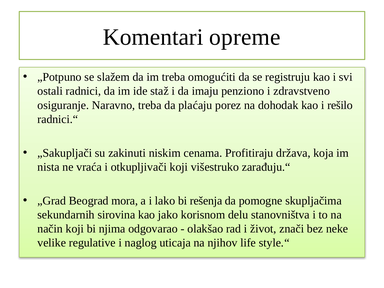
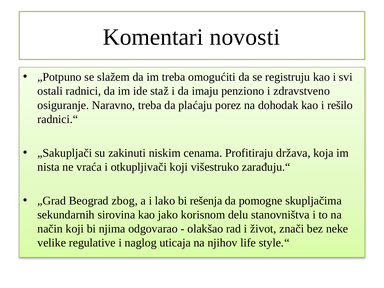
opreme: opreme -> novosti
mora: mora -> zbog
